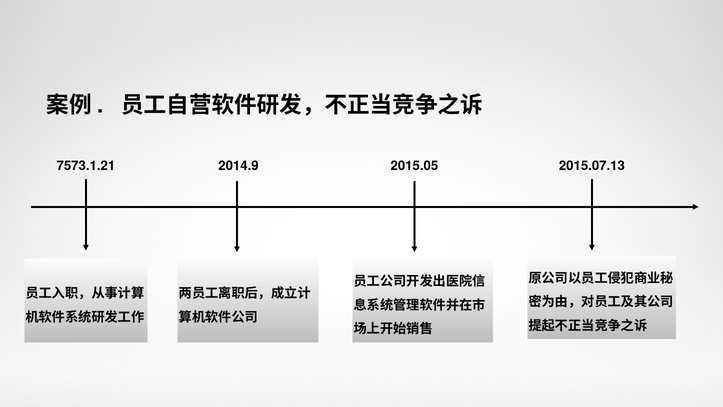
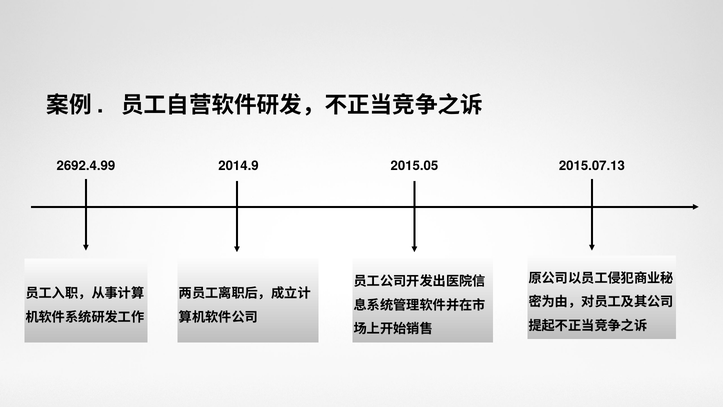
7573.1.21: 7573.1.21 -> 2692.4.99
